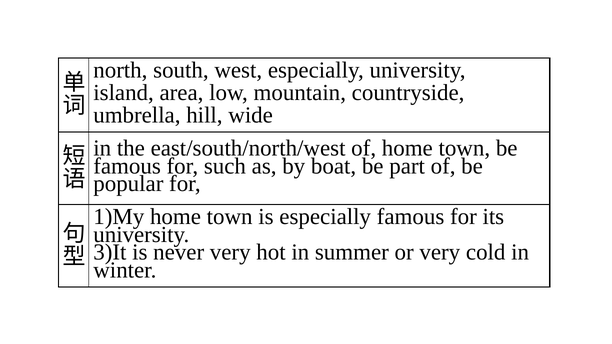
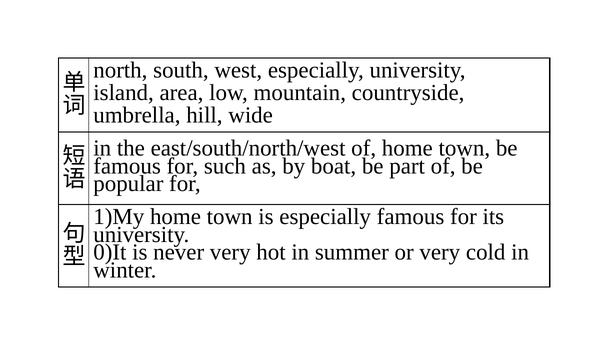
3)It: 3)It -> 0)It
